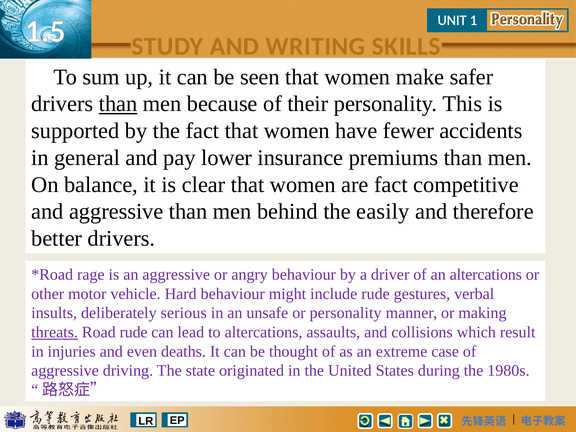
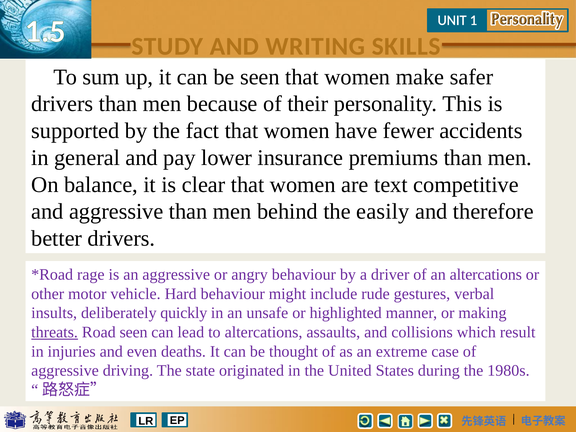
than at (118, 104) underline: present -> none
are fact: fact -> text
serious: serious -> quickly
or personality: personality -> highlighted
Road rude: rude -> seen
